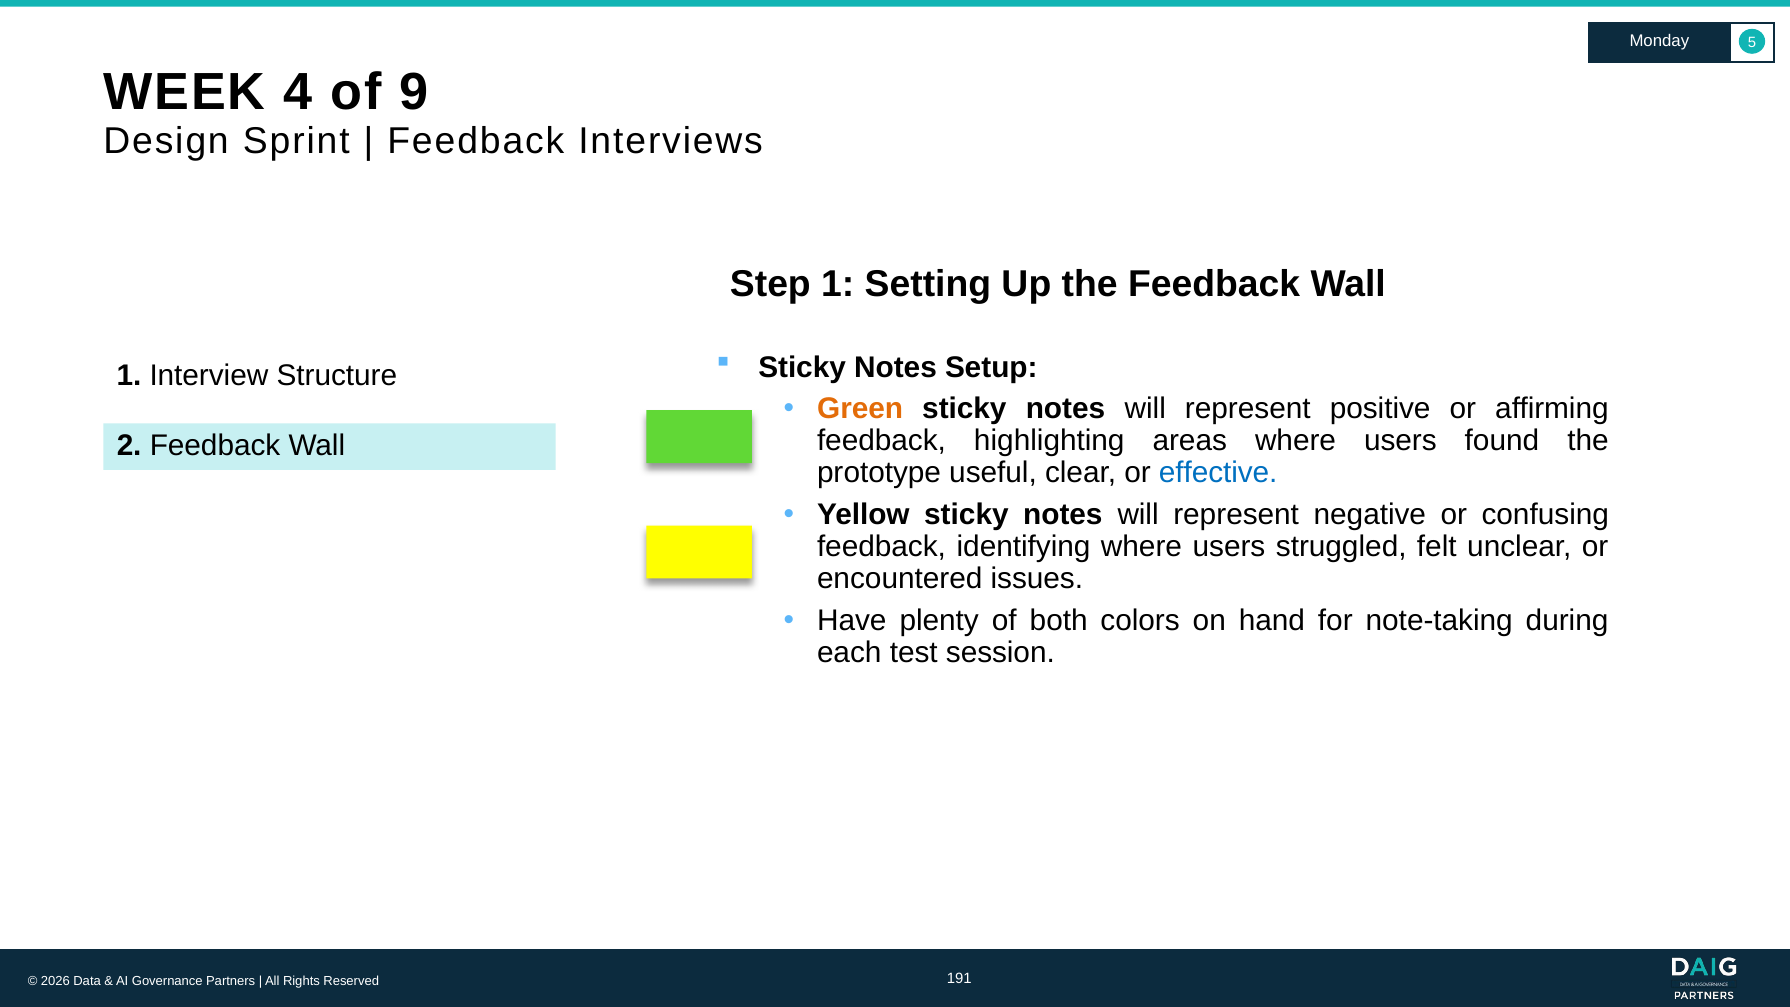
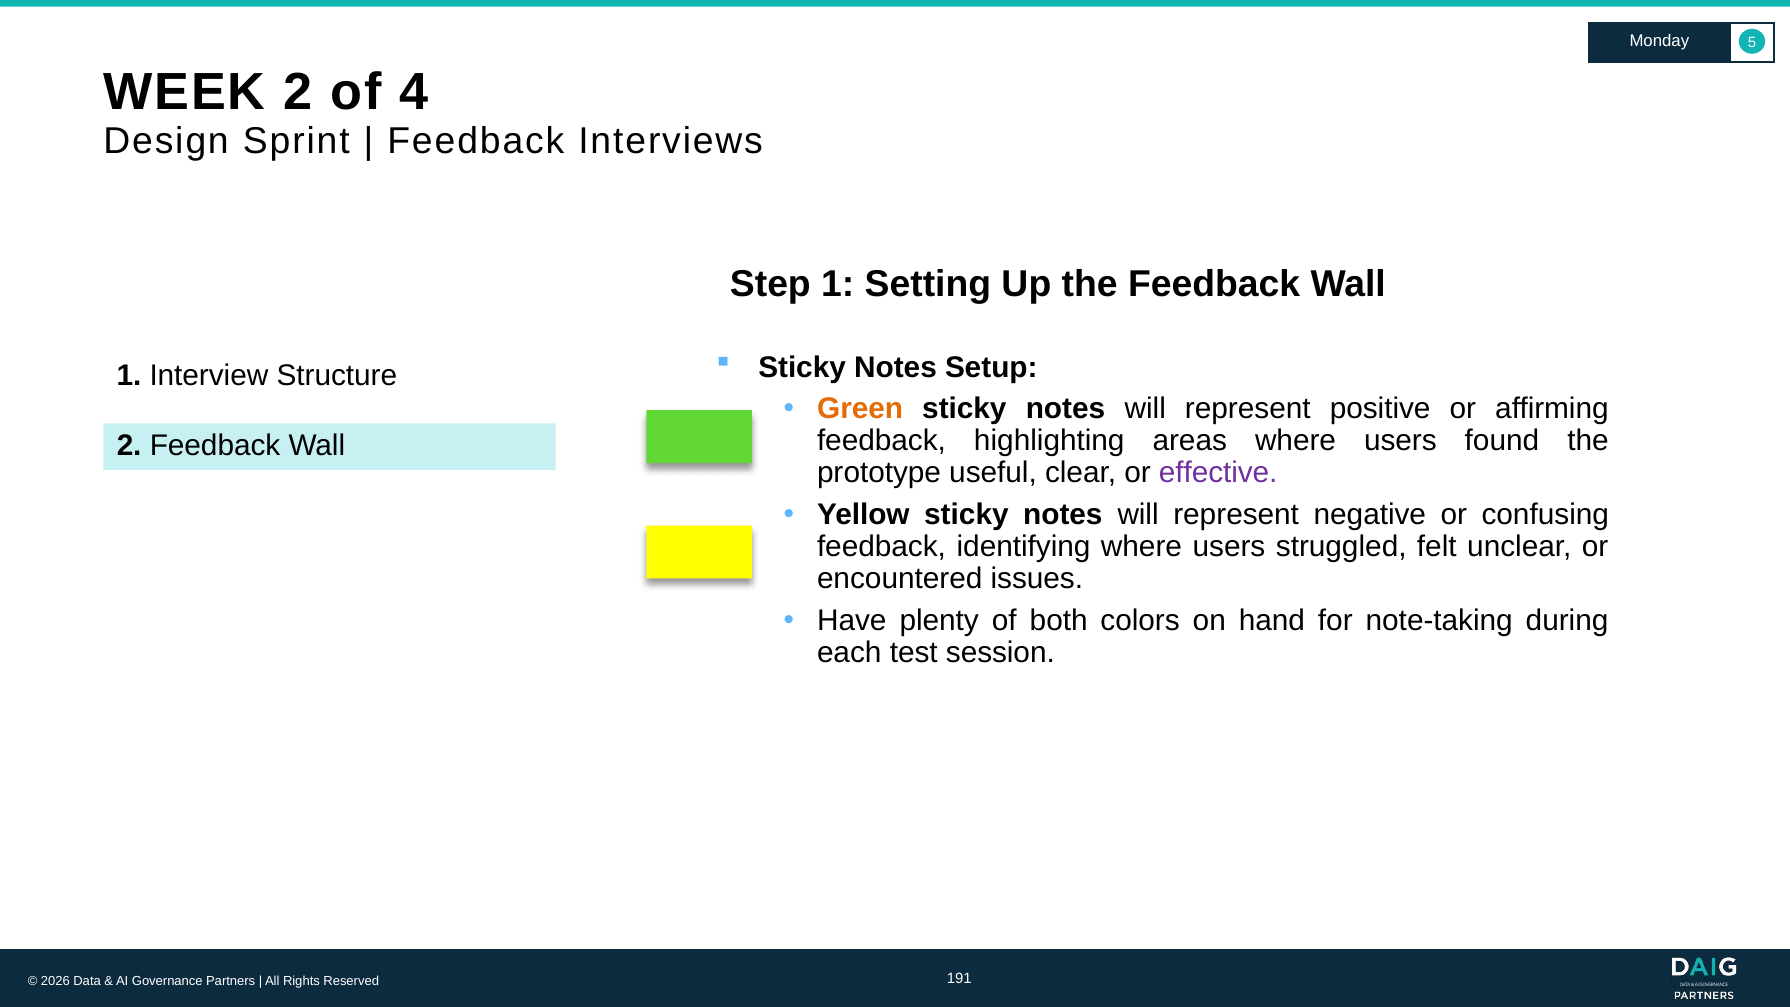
WEEK 4: 4 -> 2
9: 9 -> 4
effective colour: blue -> purple
